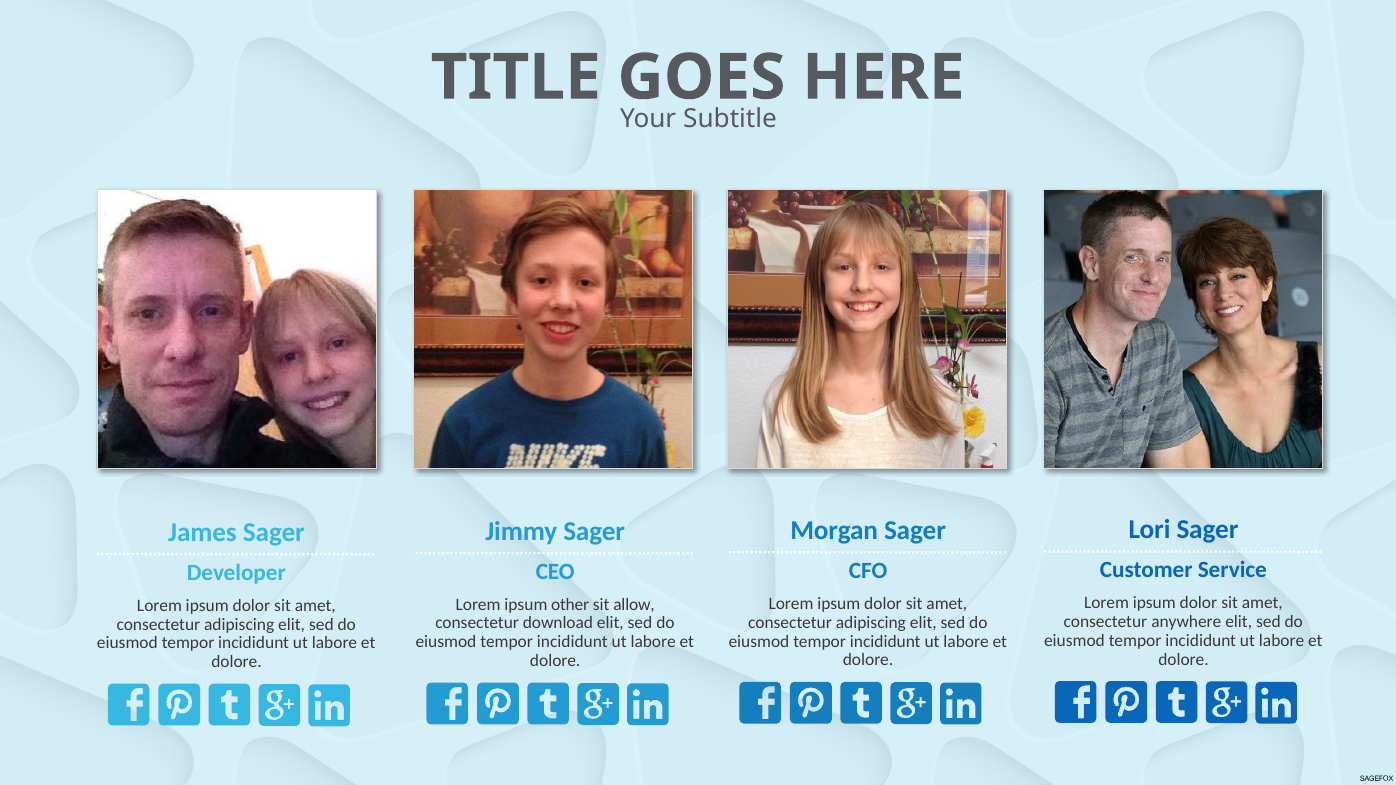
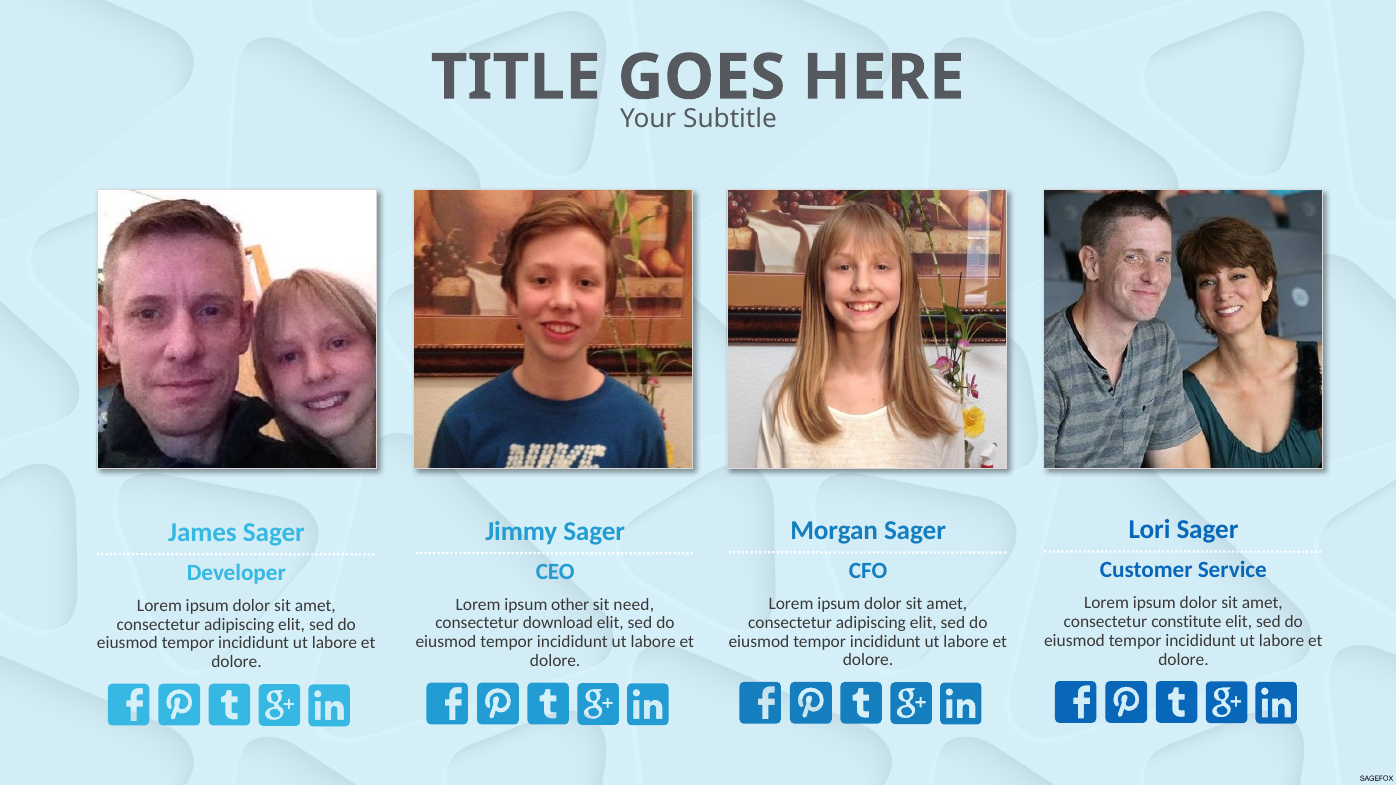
allow: allow -> need
anywhere: anywhere -> constitute
